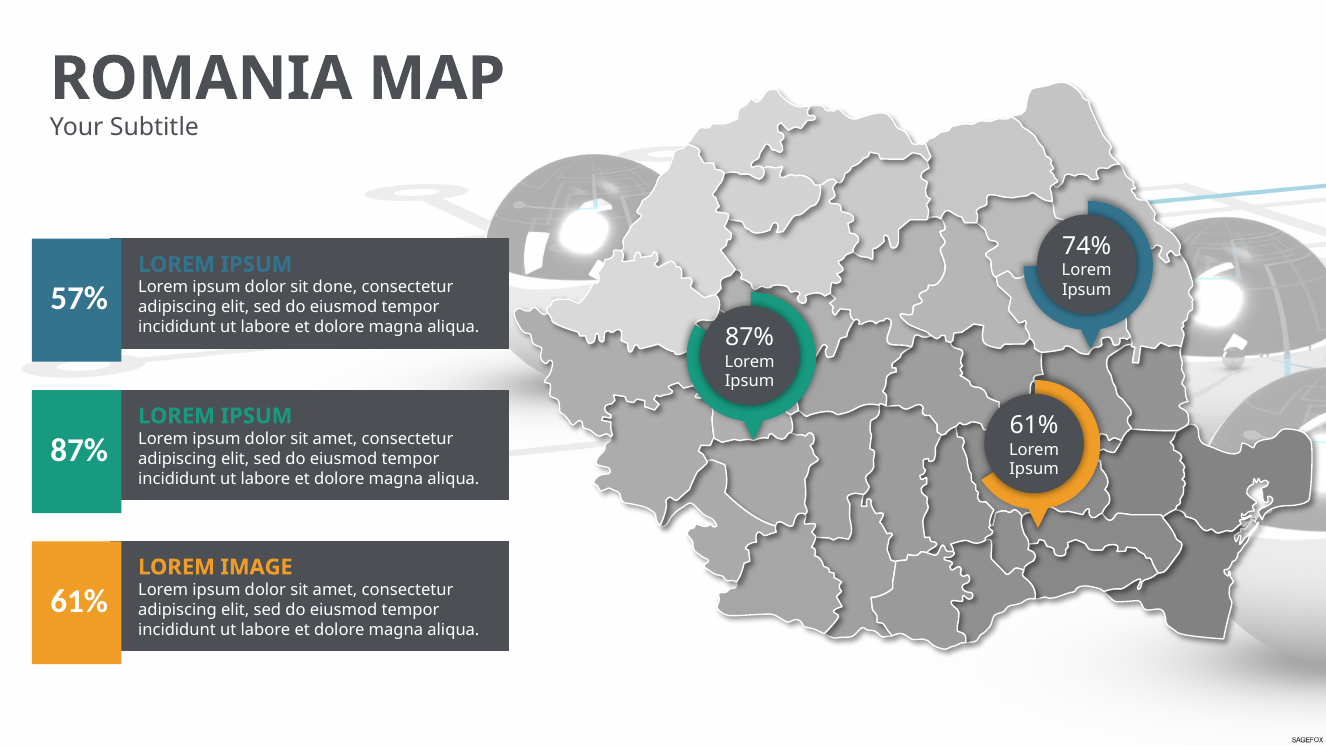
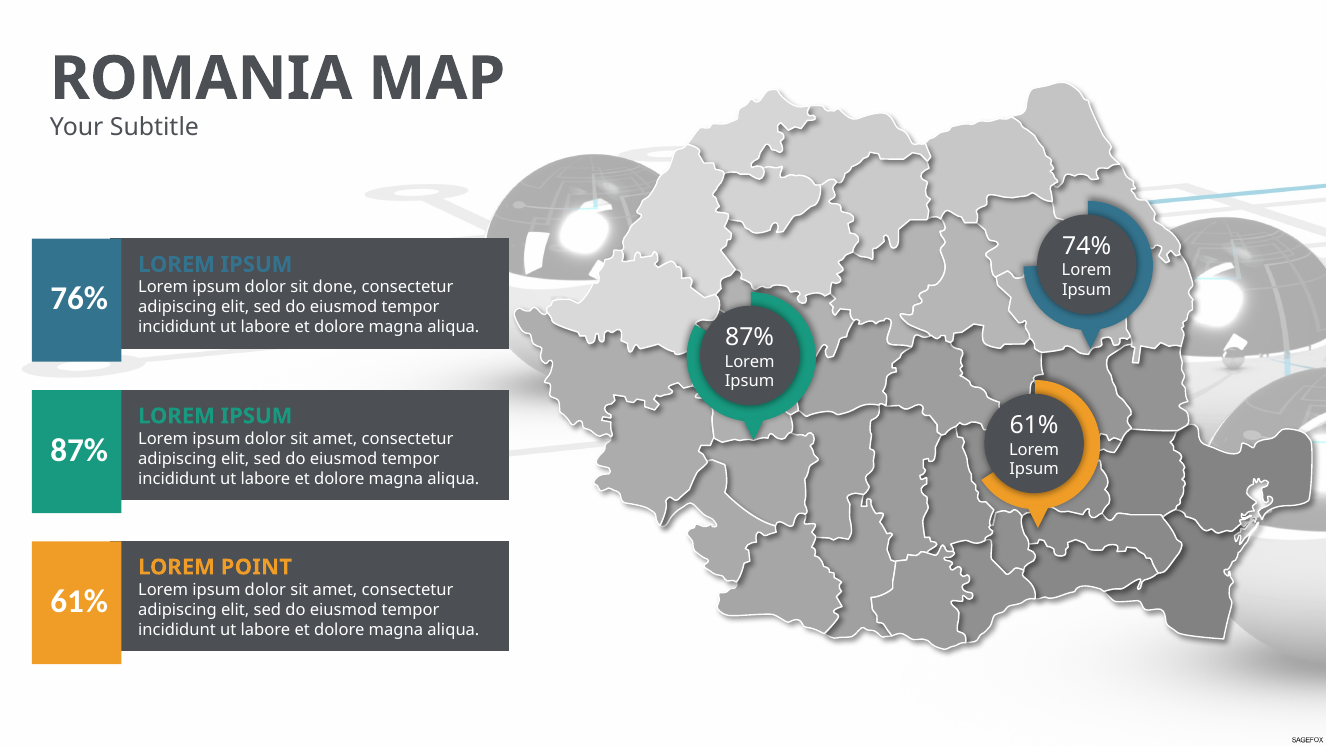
57%: 57% -> 76%
IMAGE: IMAGE -> POINT
